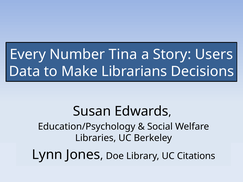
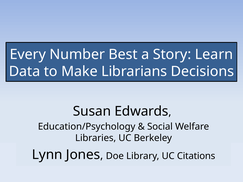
Tina: Tina -> Best
Users: Users -> Learn
